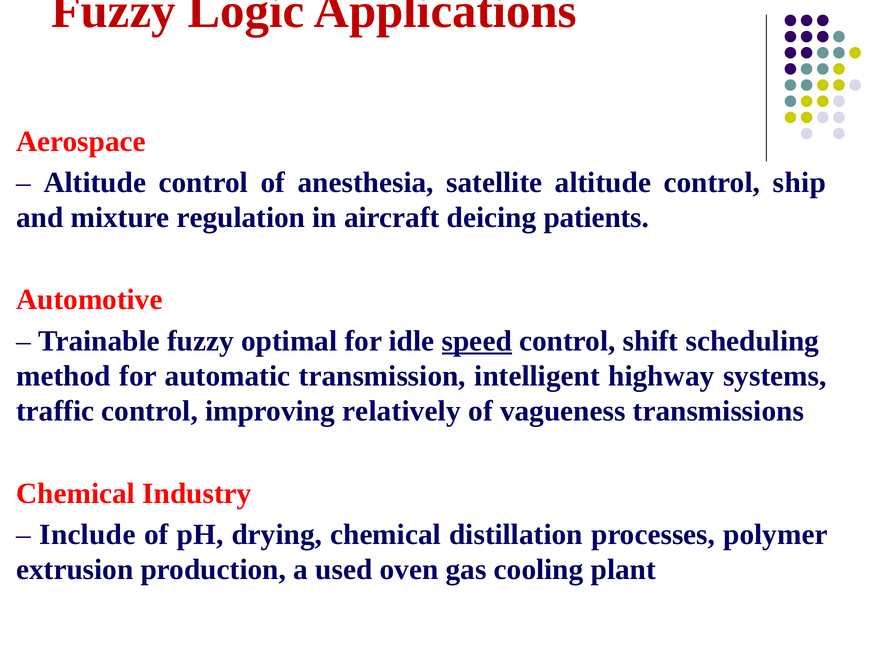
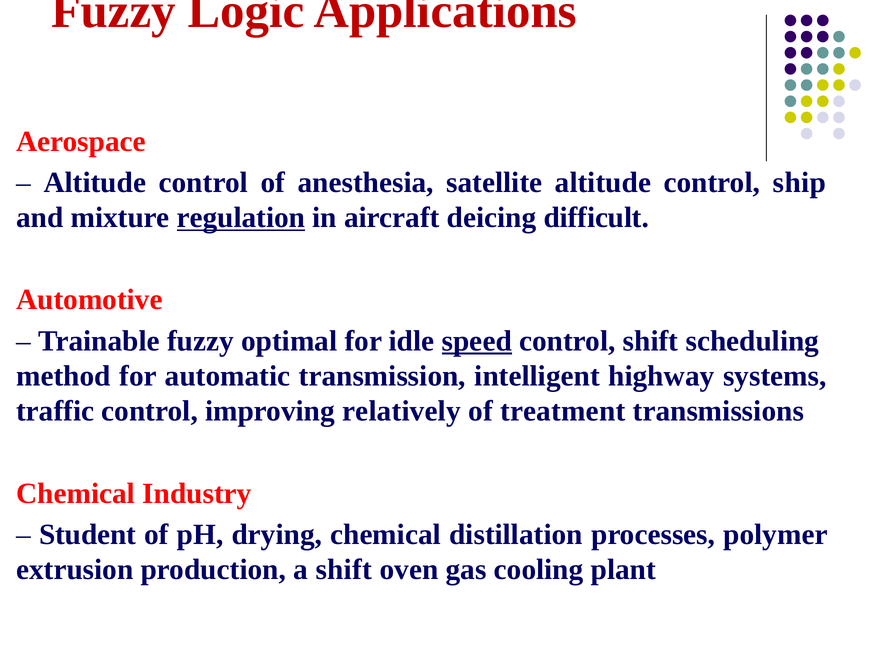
regulation underline: none -> present
patients: patients -> difficult
vagueness: vagueness -> treatment
Include: Include -> Student
a used: used -> shift
